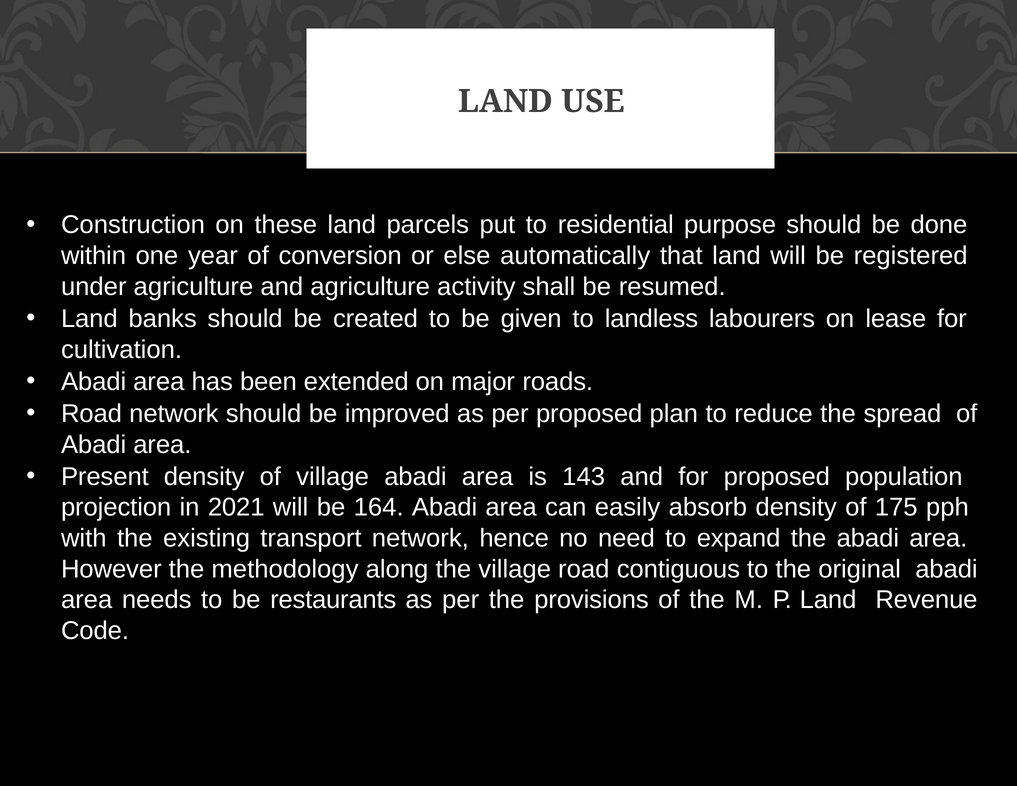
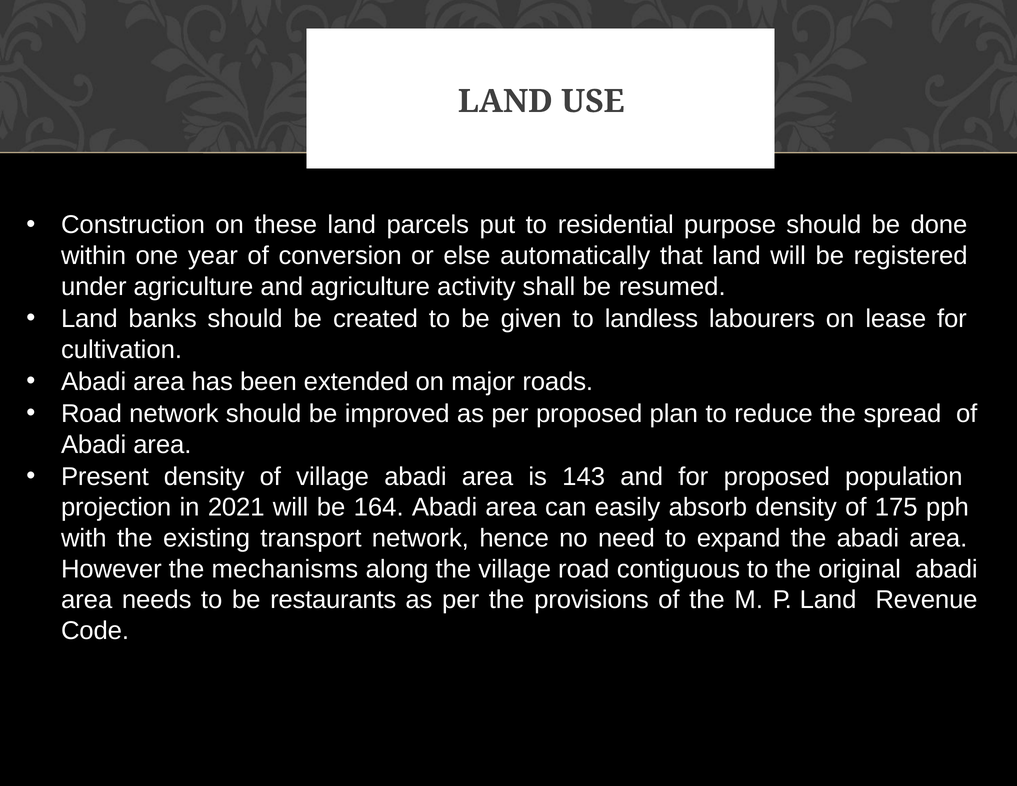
methodology: methodology -> mechanisms
